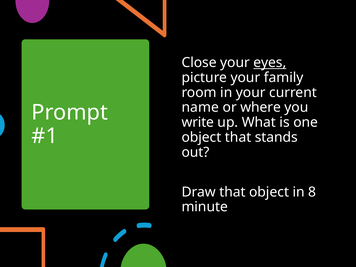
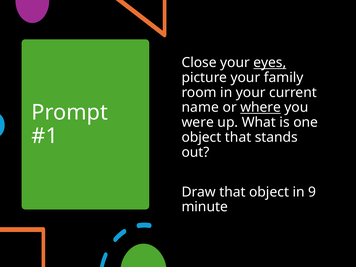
where underline: none -> present
write: write -> were
8: 8 -> 9
